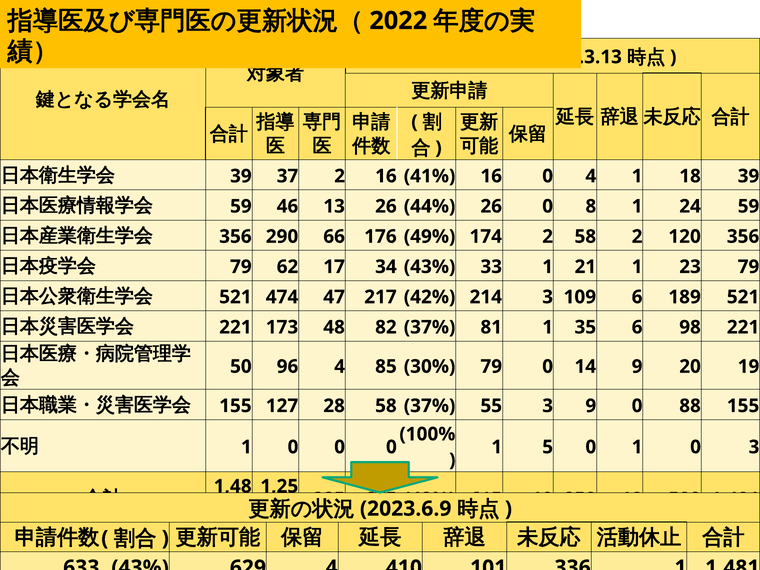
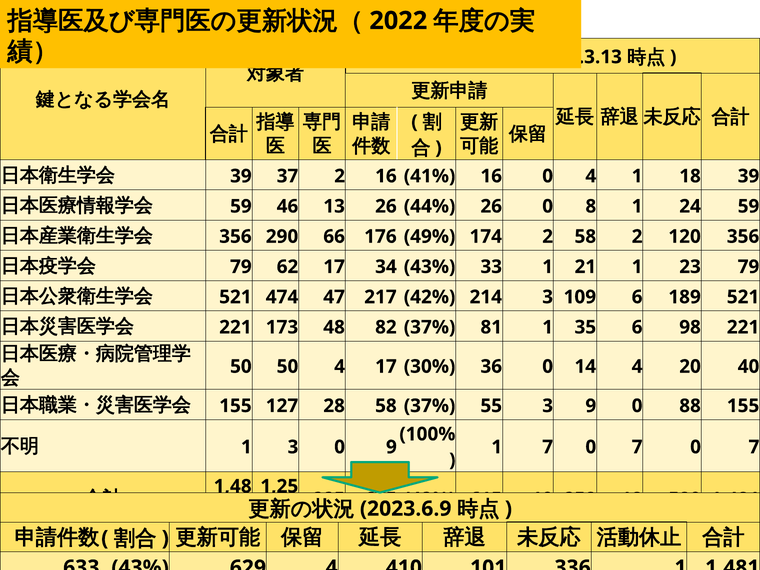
50 96: 96 -> 50
4 85: 85 -> 17
30% 79: 79 -> 36
14 9: 9 -> 4
19: 19 -> 40
0 at (293, 447): 0 -> 3
0 at (391, 447): 0 -> 9
1 5: 5 -> 7
1 at (637, 447): 1 -> 7
3 at (754, 447): 3 -> 7
